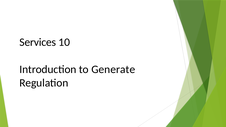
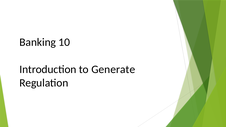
Services: Services -> Banking
